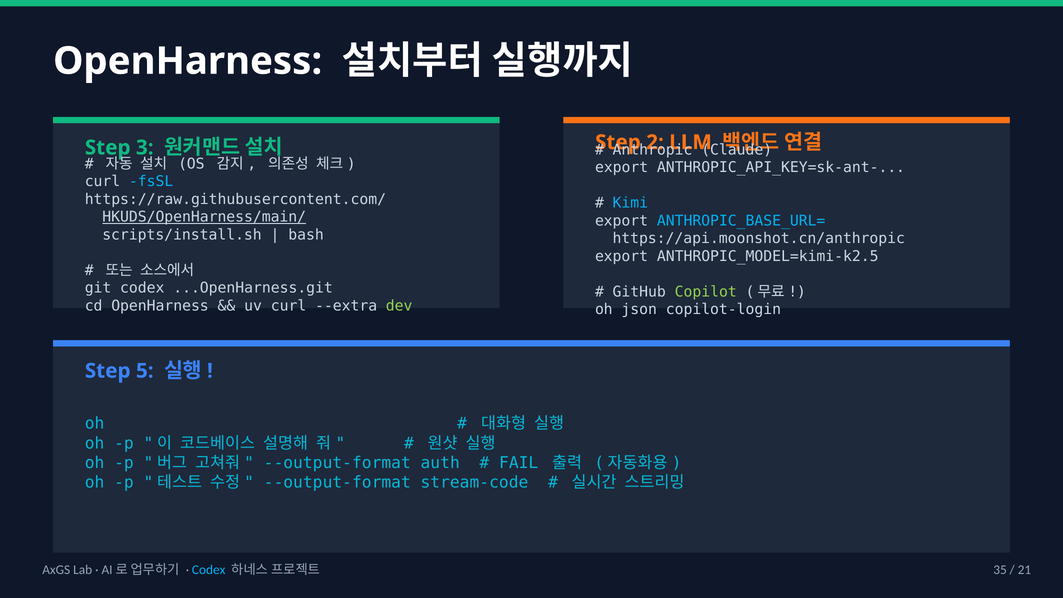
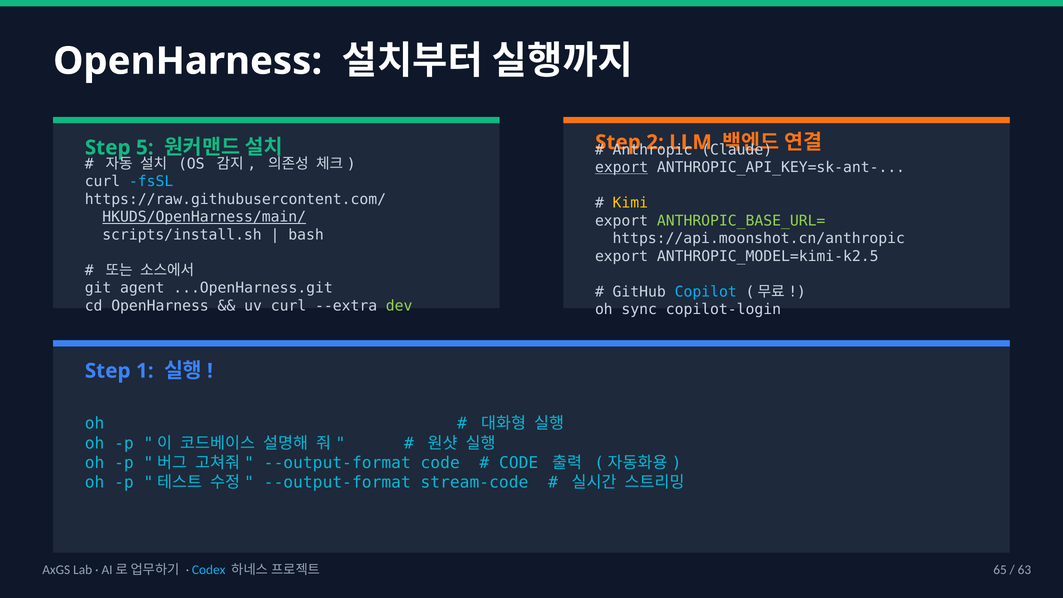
3: 3 -> 5
export at (622, 167) underline: none -> present
Kimi colour: light blue -> yellow
ANTHROPIC_BASE_URL= colour: light blue -> light green
git codex: codex -> agent
Copilot colour: light green -> light blue
json: json -> sync
5: 5 -> 1
--output-format auth: auth -> code
FAIL at (519, 463): FAIL -> CODE
35: 35 -> 65
21: 21 -> 63
